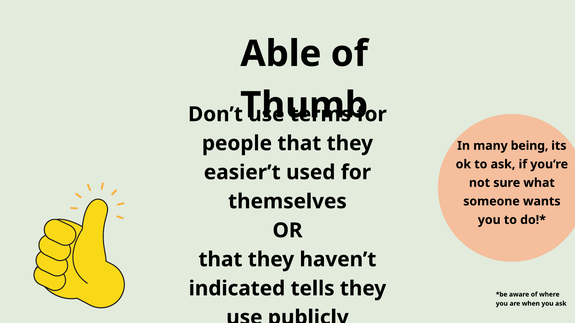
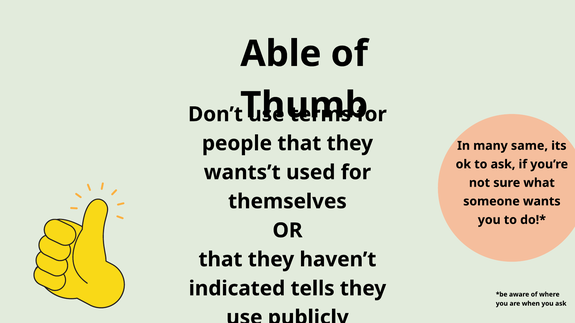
being: being -> same
easier’t: easier’t -> wants’t
